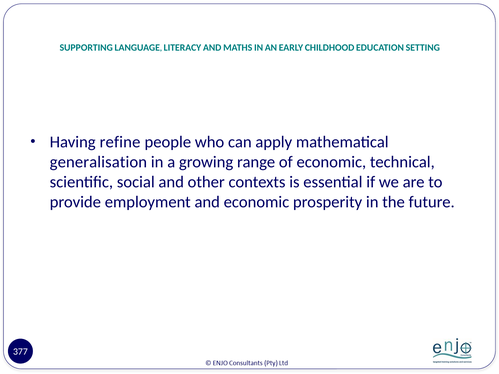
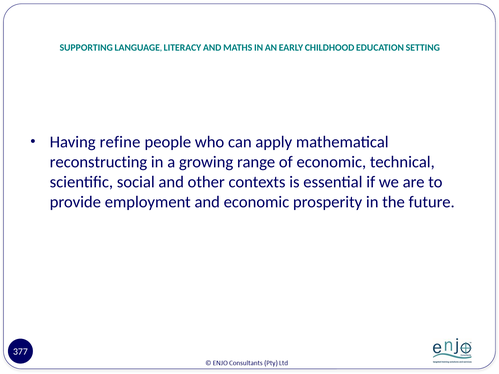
generalisation: generalisation -> reconstructing
